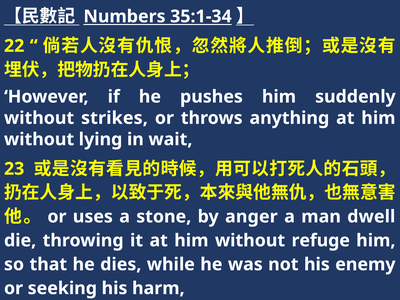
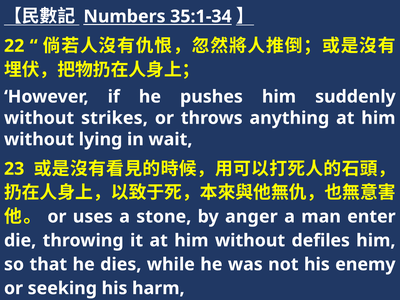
dwell: dwell -> enter
refuge: refuge -> defiles
